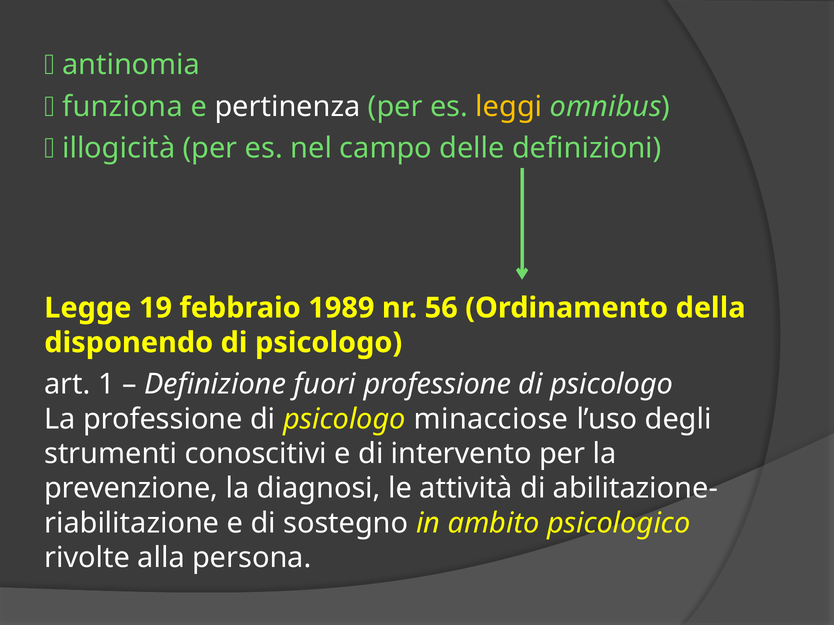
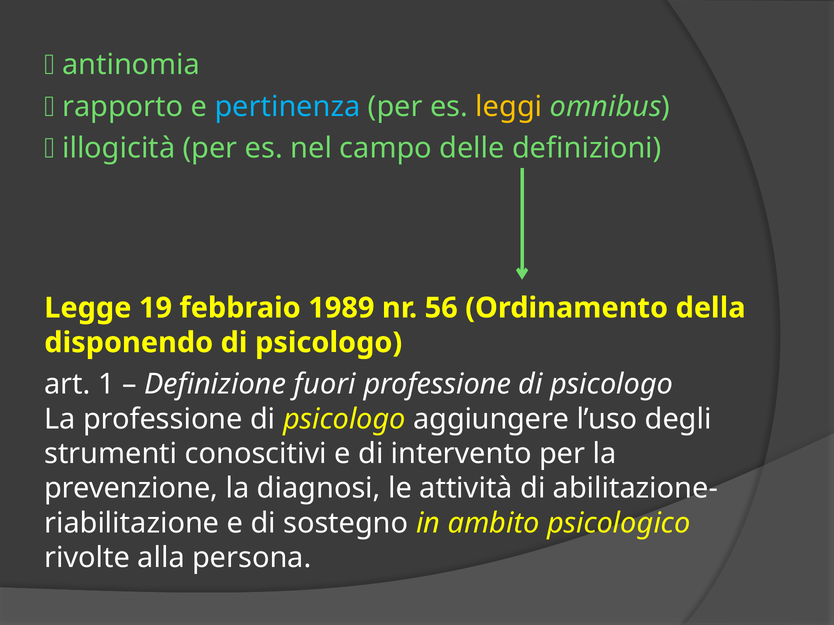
funziona: funziona -> rapporto
pertinenza colour: white -> light blue
minacciose: minacciose -> aggiungere
